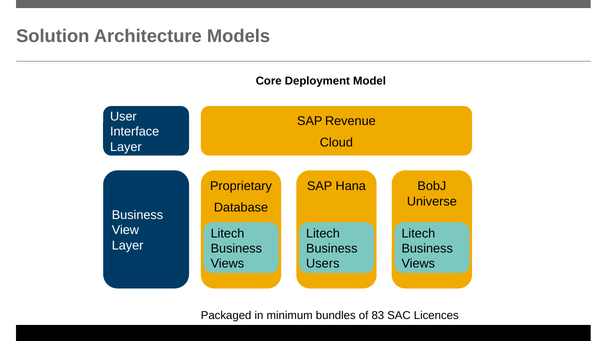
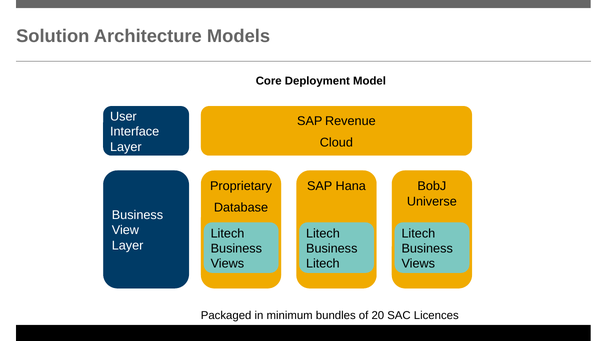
Users at (323, 264): Users -> Litech
83: 83 -> 20
